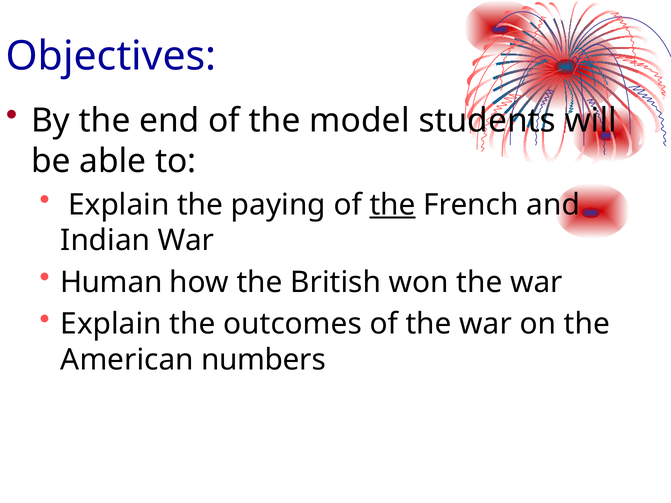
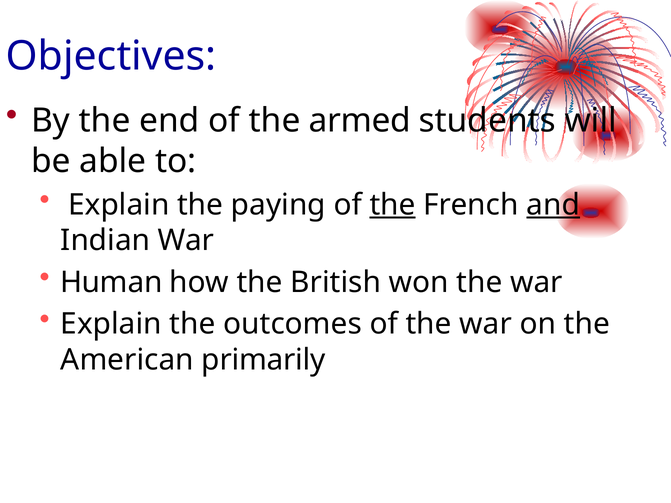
model: model -> armed
and underline: none -> present
numbers: numbers -> primarily
